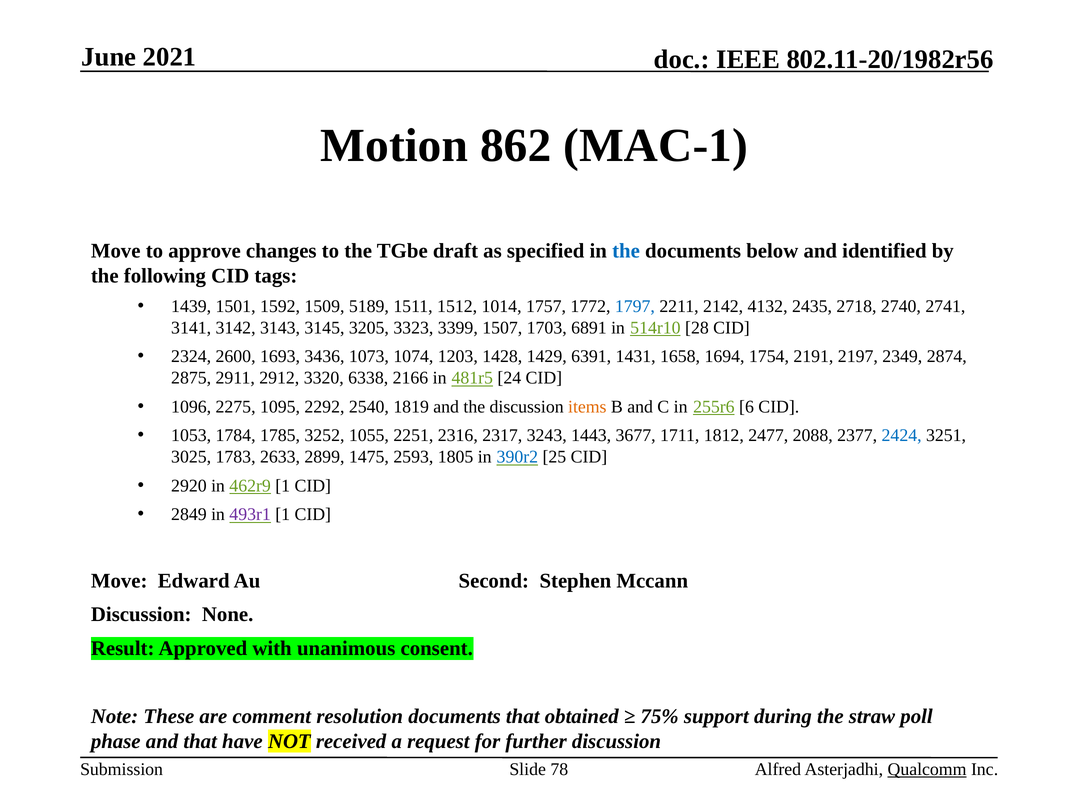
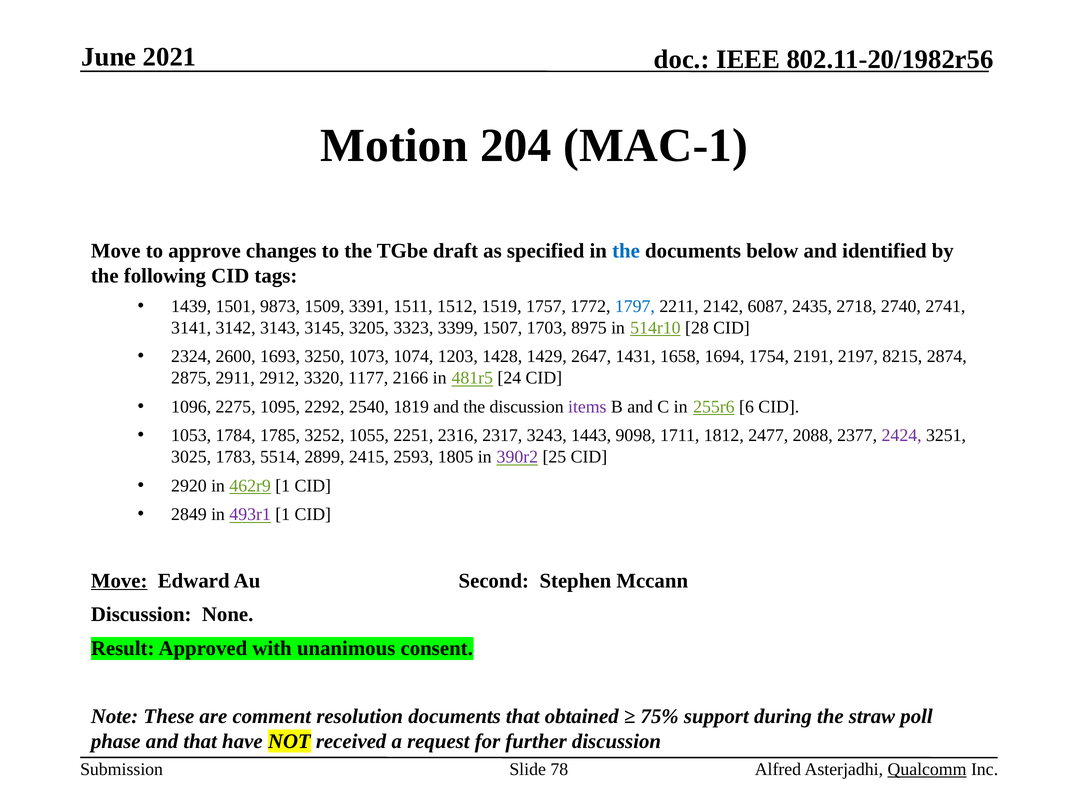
862: 862 -> 204
1592: 1592 -> 9873
5189: 5189 -> 3391
1014: 1014 -> 1519
4132: 4132 -> 6087
6891: 6891 -> 8975
3436: 3436 -> 3250
6391: 6391 -> 2647
2349: 2349 -> 8215
6338: 6338 -> 1177
items colour: orange -> purple
3677: 3677 -> 9098
2424 colour: blue -> purple
2633: 2633 -> 5514
1475: 1475 -> 2415
390r2 colour: blue -> purple
Move at (119, 580) underline: none -> present
